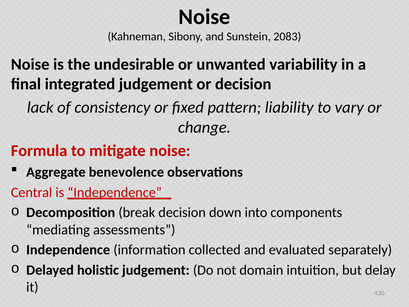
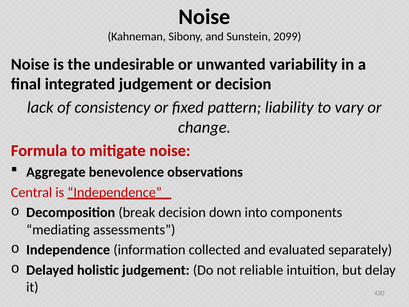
2083: 2083 -> 2099
domain: domain -> reliable
